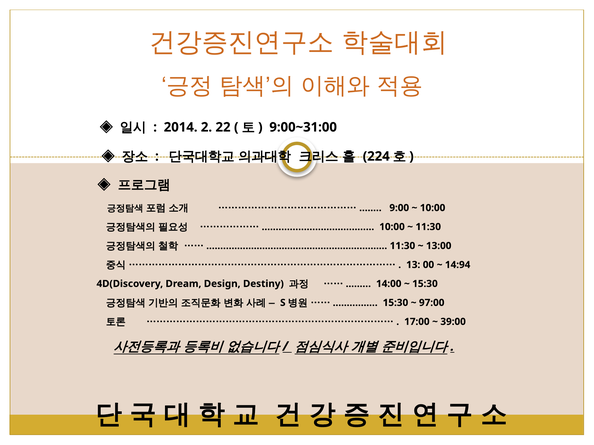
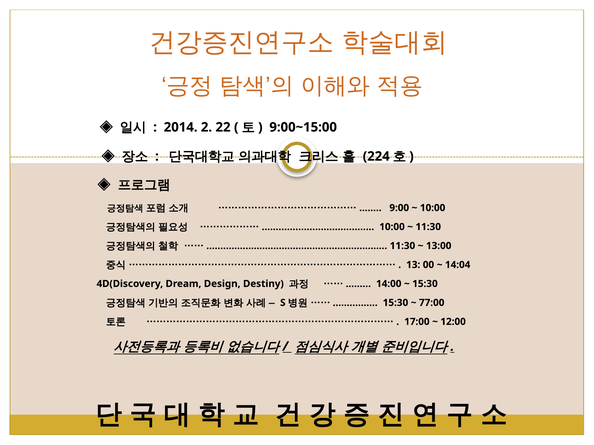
9:00~31:00: 9:00~31:00 -> 9:00~15:00
14:94: 14:94 -> 14:04
97:00: 97:00 -> 77:00
39:00: 39:00 -> 12:00
